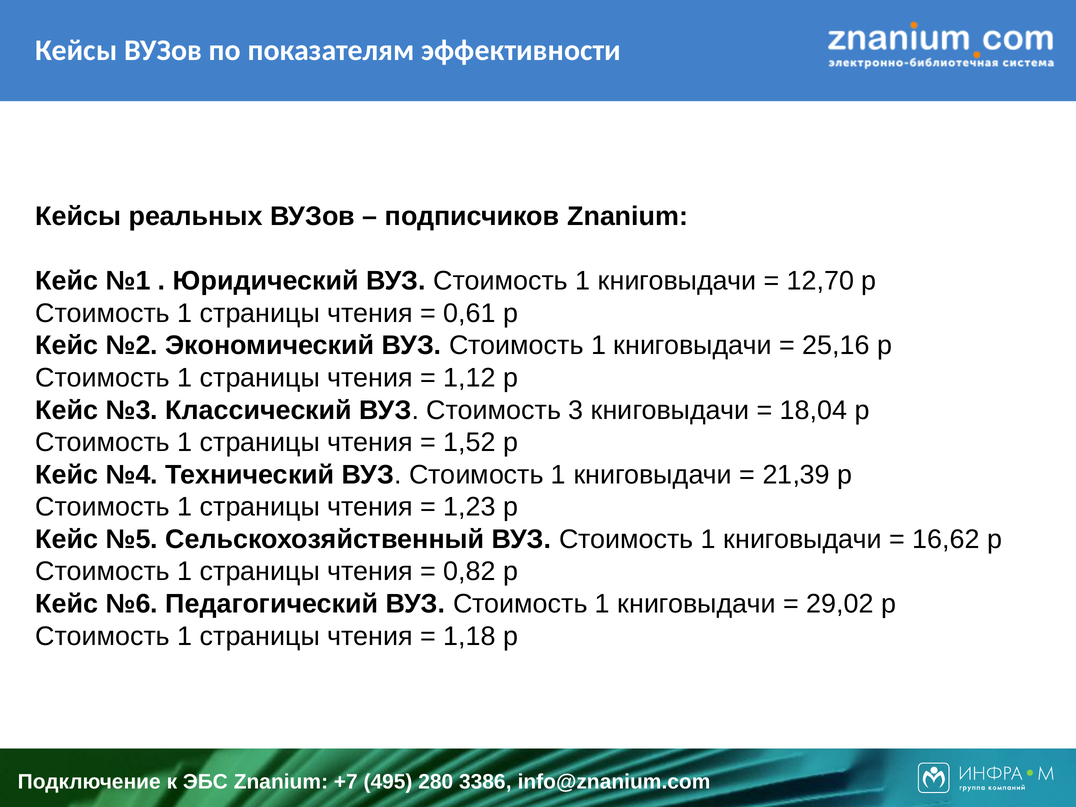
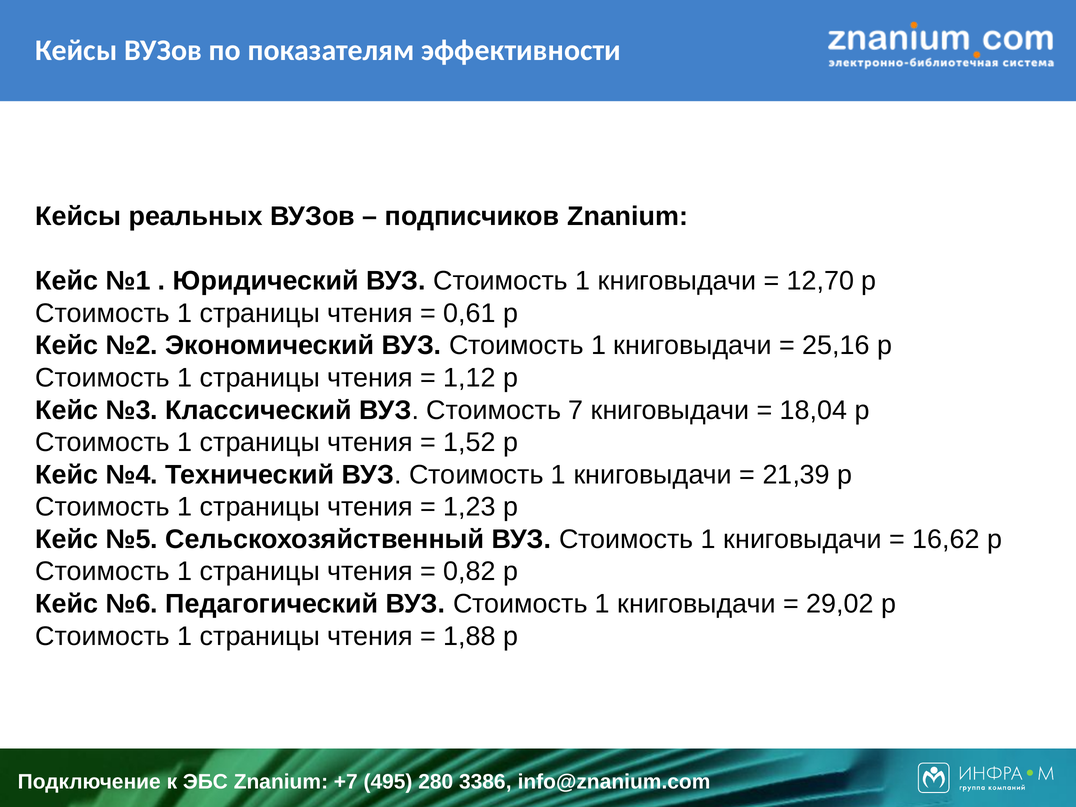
3: 3 -> 7
1,18: 1,18 -> 1,88
